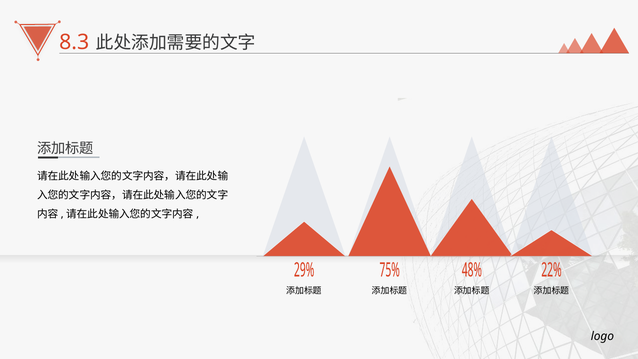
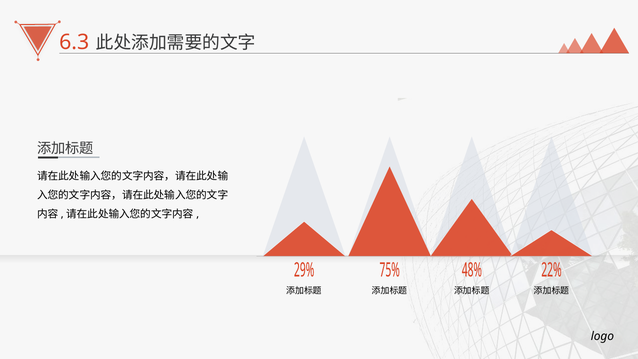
8.3: 8.3 -> 6.3
